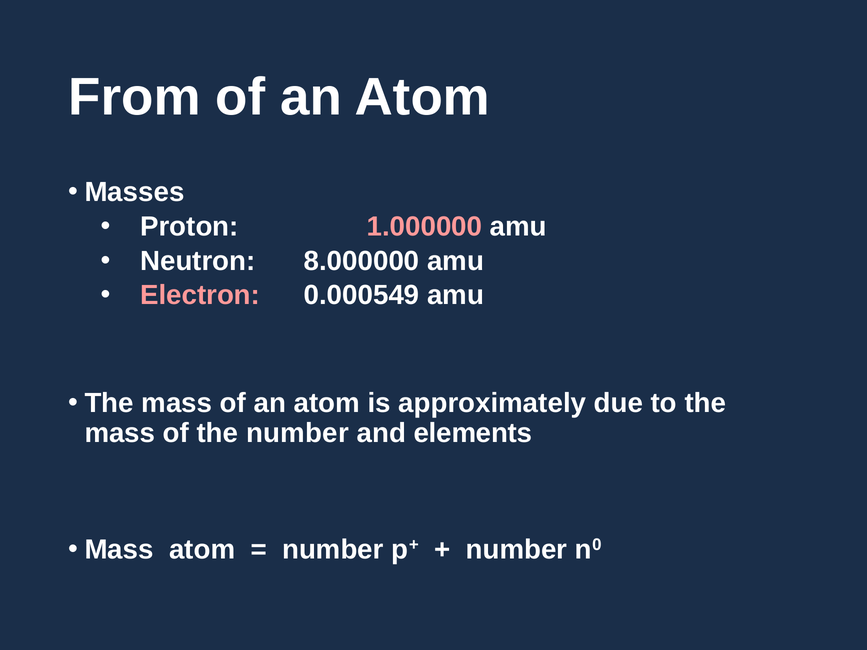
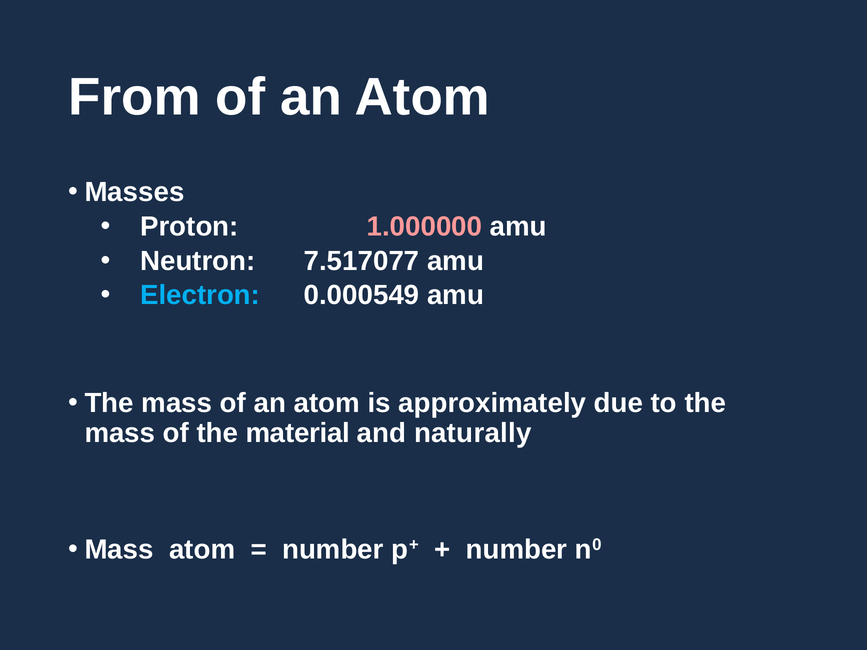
8.000000: 8.000000 -> 7.517077
Electron colour: pink -> light blue
the number: number -> material
elements: elements -> naturally
